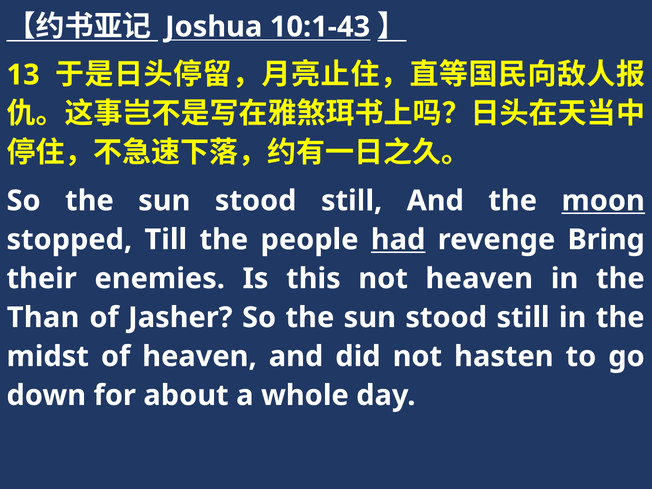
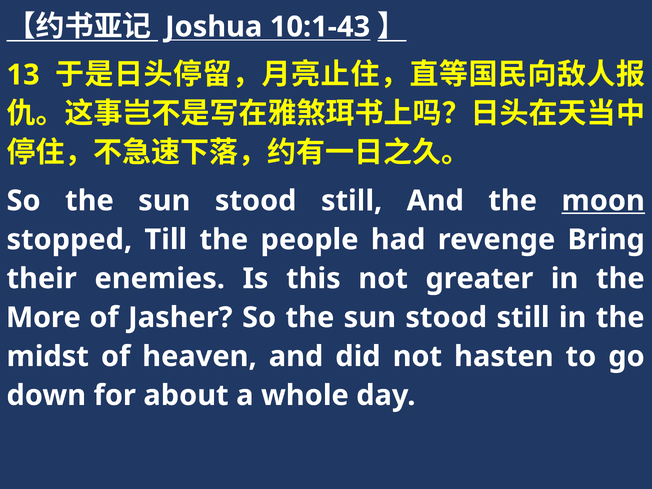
had underline: present -> none
not heaven: heaven -> greater
Than: Than -> More
